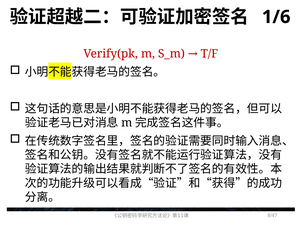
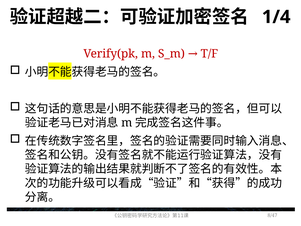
1/6: 1/6 -> 1/4
